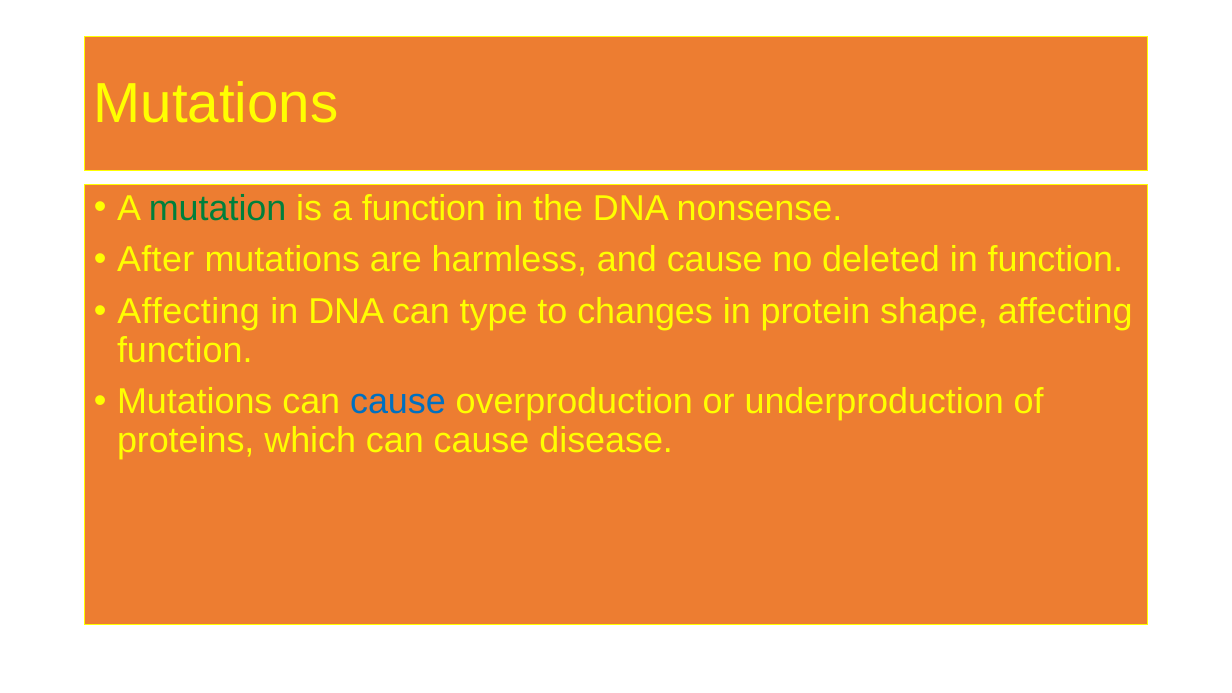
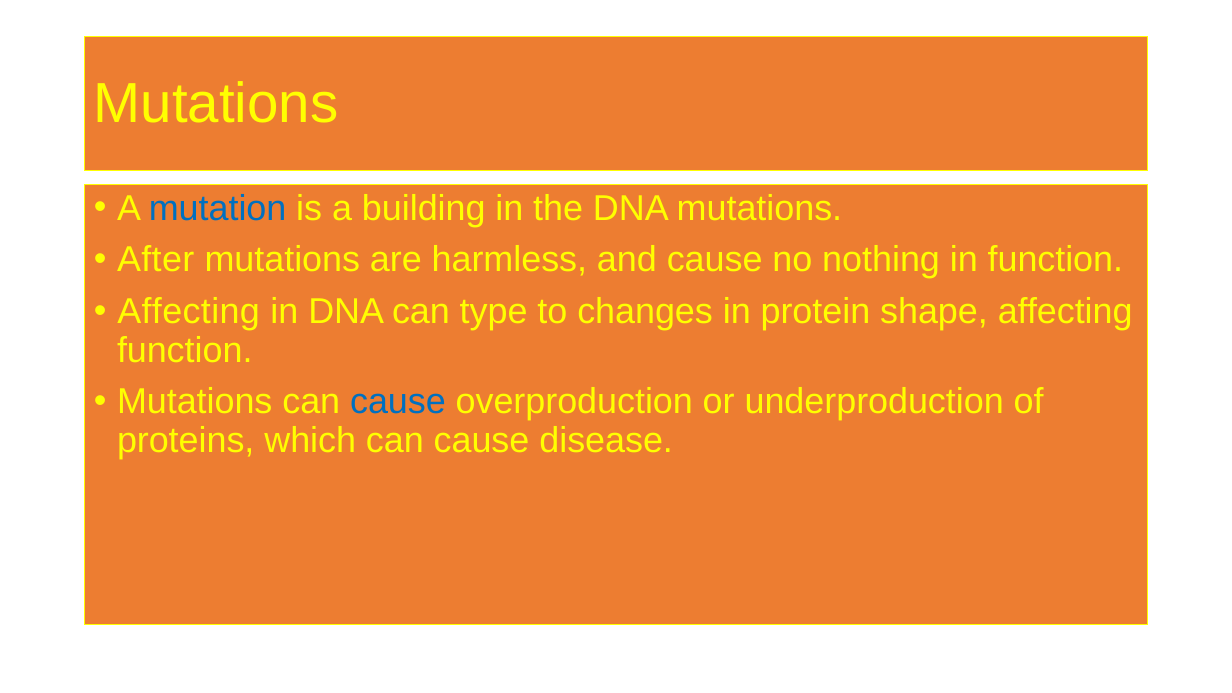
mutation colour: green -> blue
a function: function -> building
DNA nonsense: nonsense -> mutations
deleted: deleted -> nothing
